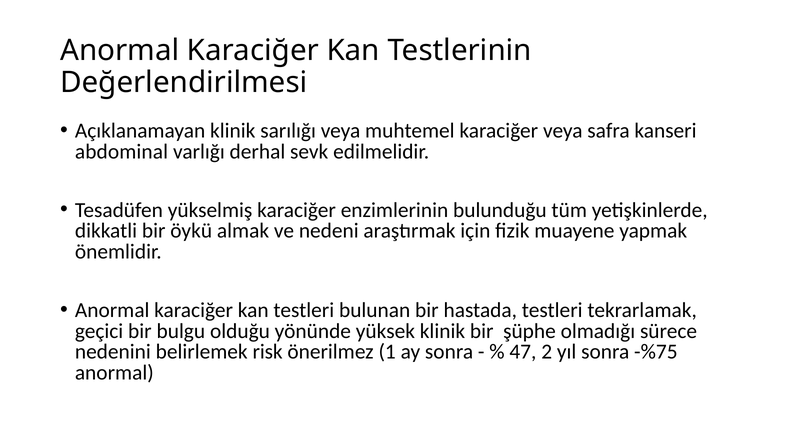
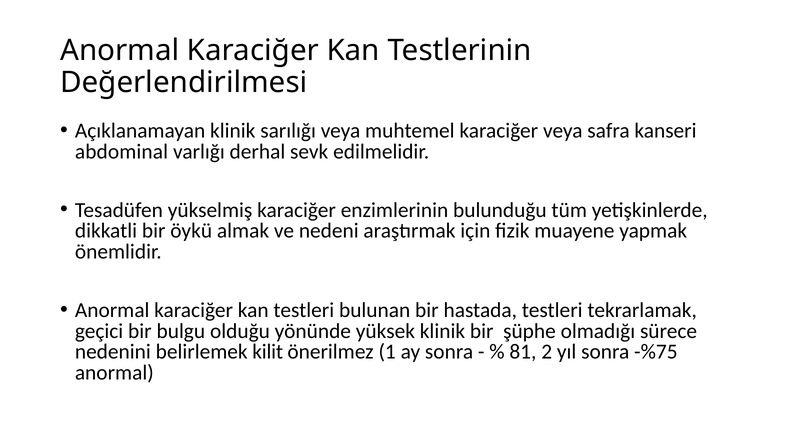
risk: risk -> kilit
47: 47 -> 81
